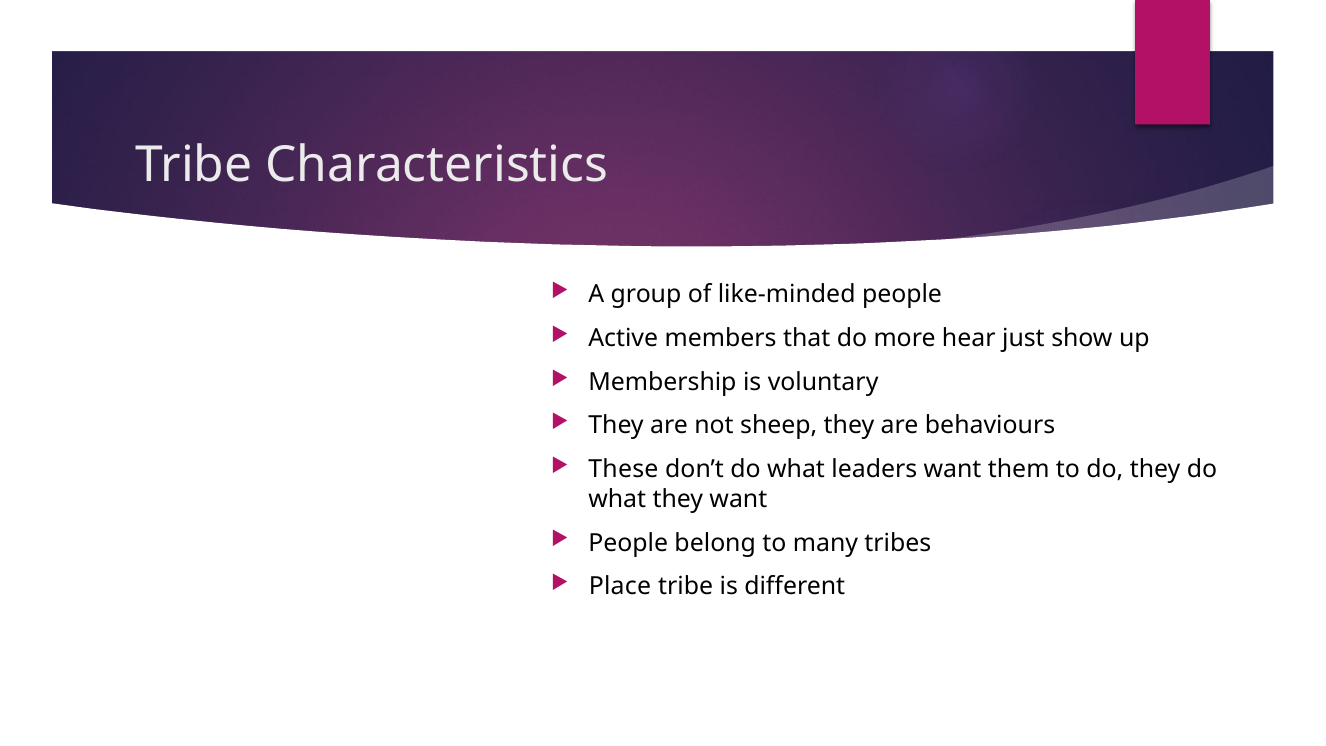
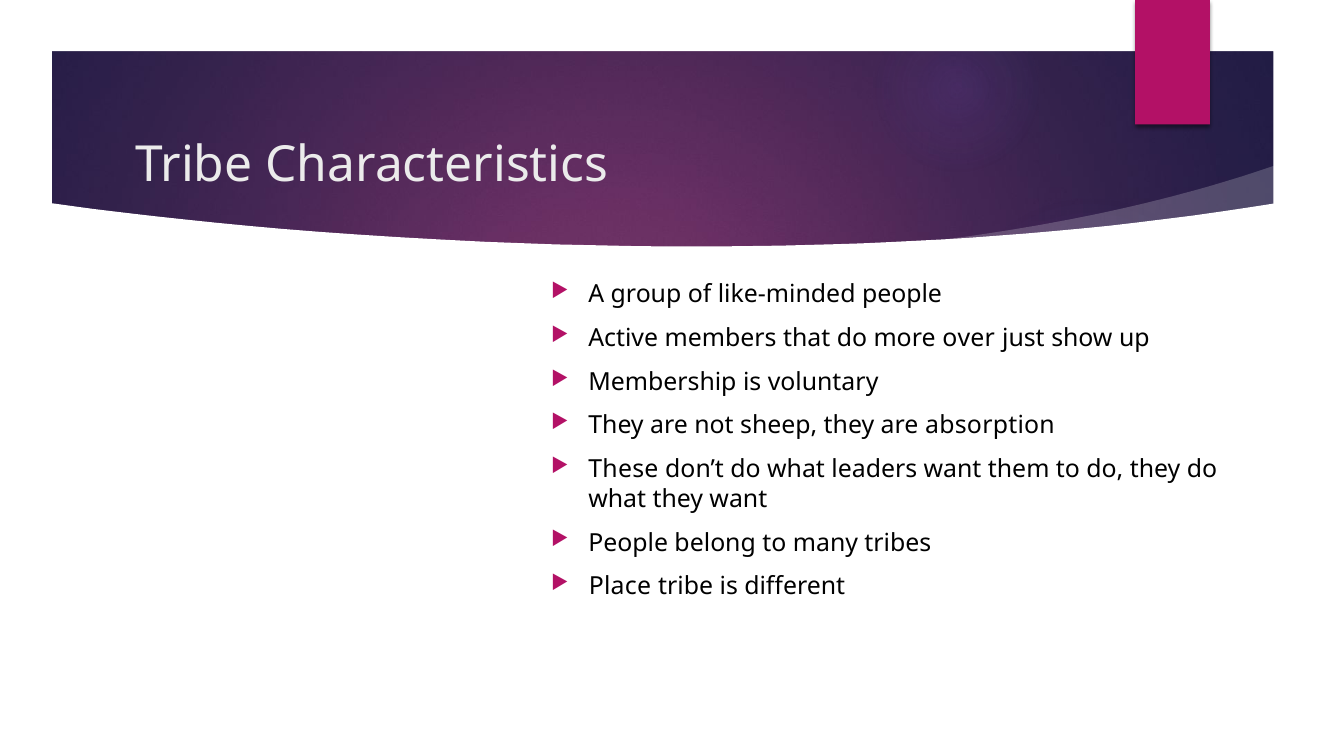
hear: hear -> over
behaviours: behaviours -> absorption
